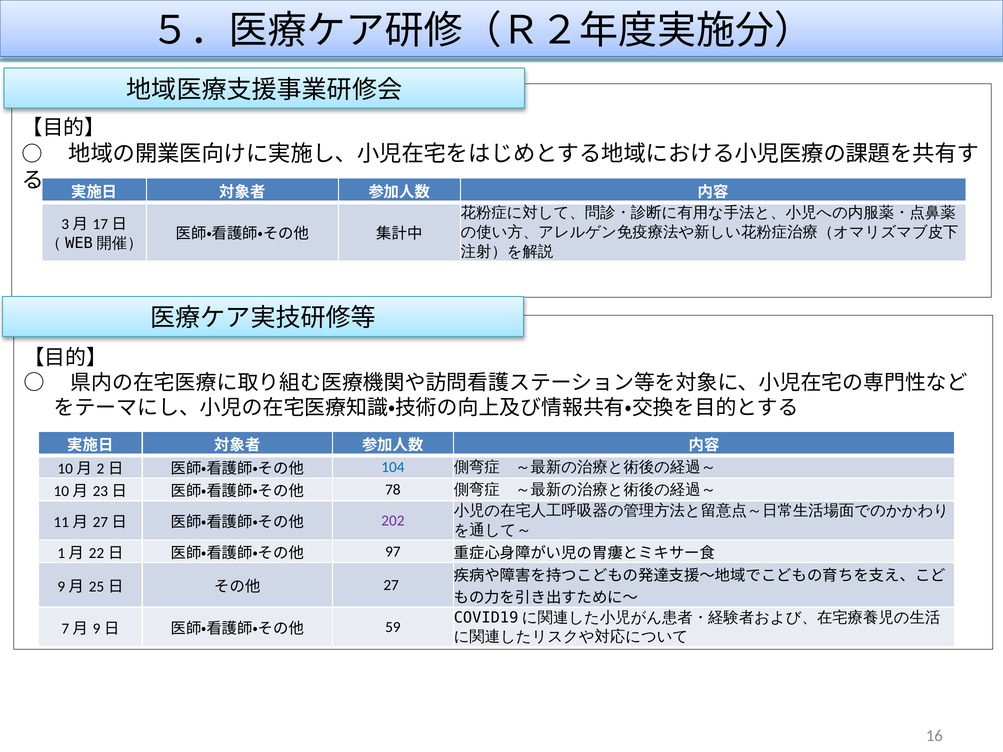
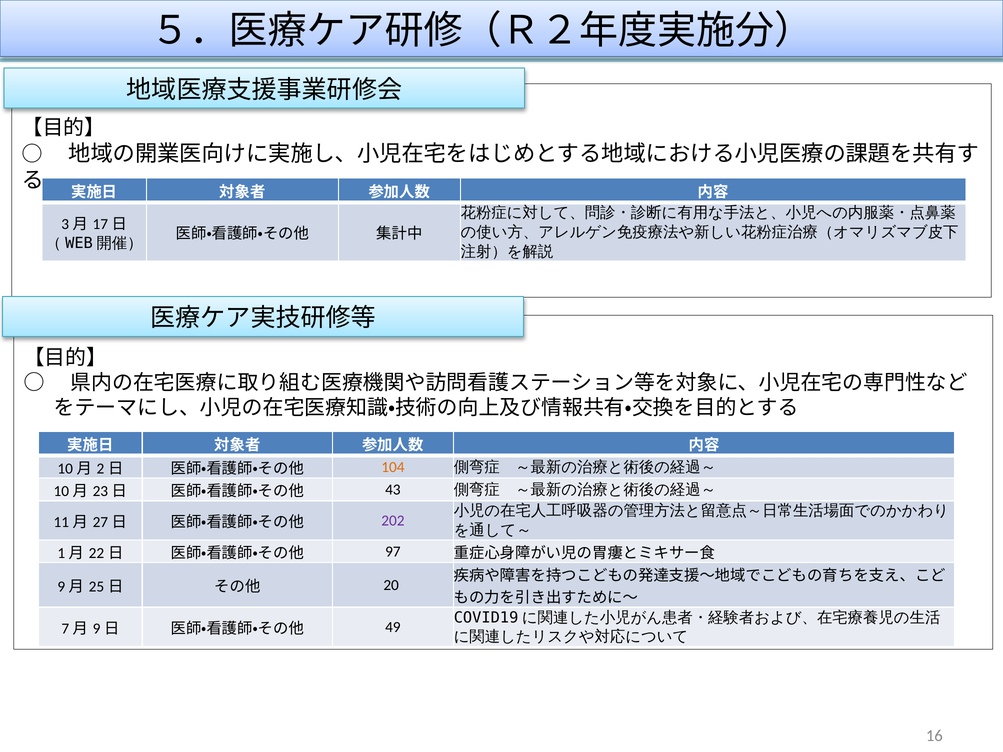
104 colour: blue -> orange
78: 78 -> 43
27 at (391, 585): 27 -> 20
59: 59 -> 49
